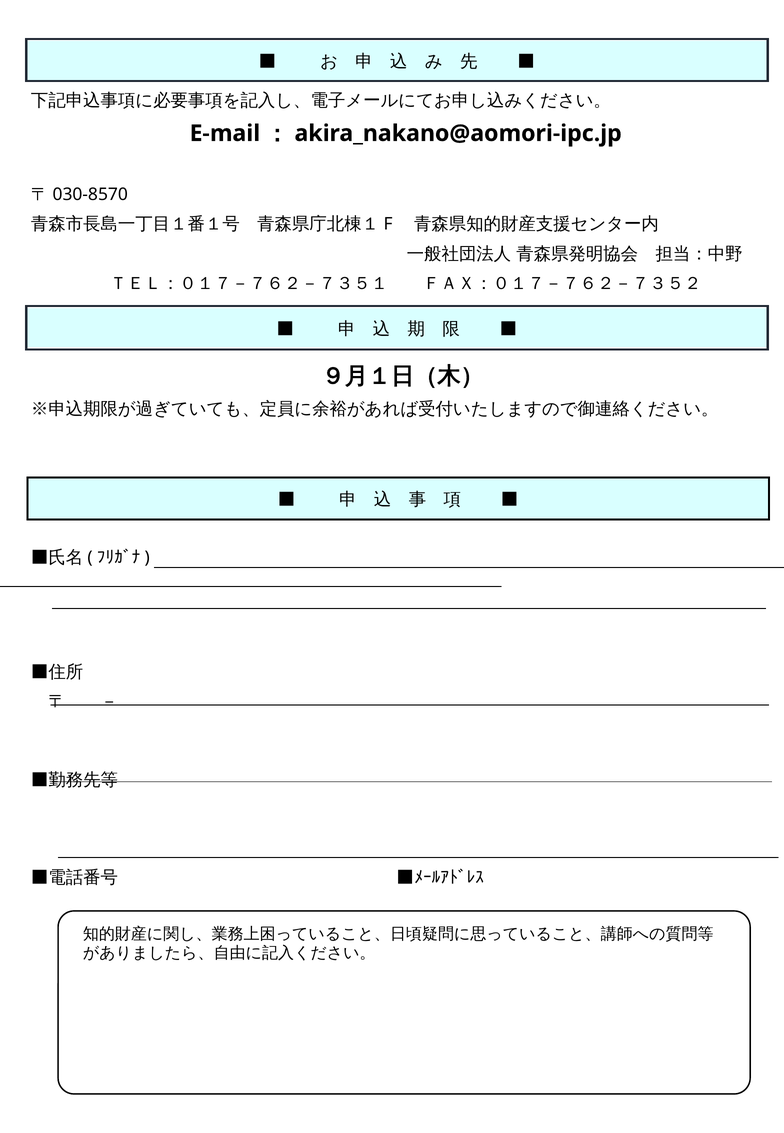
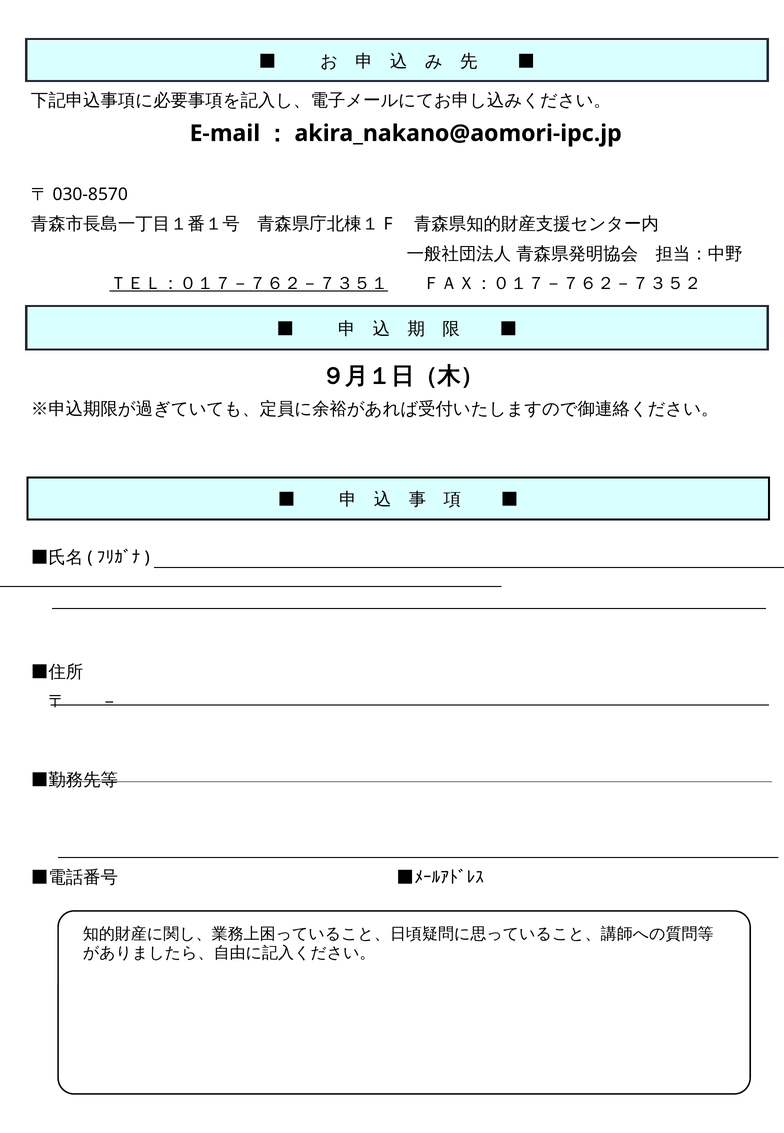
ＴＥＬ：０１７－７６２－７３５１ underline: none -> present
